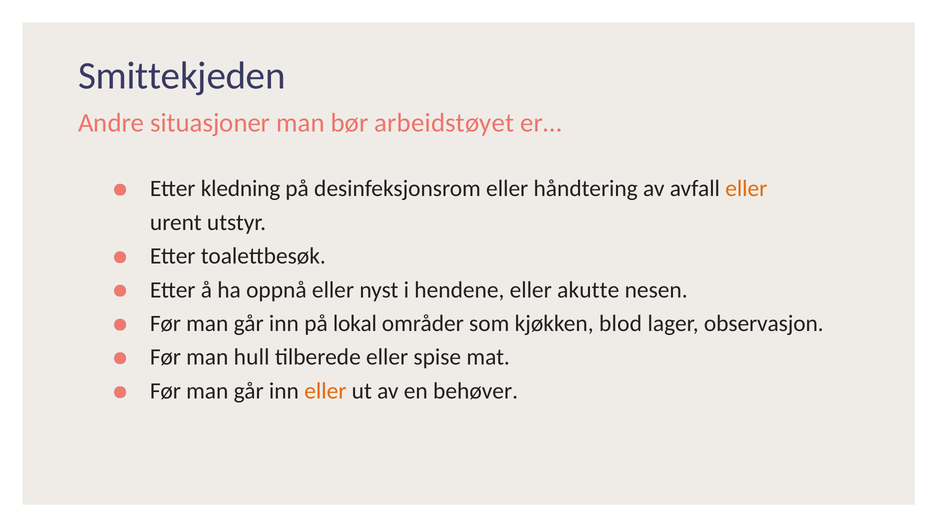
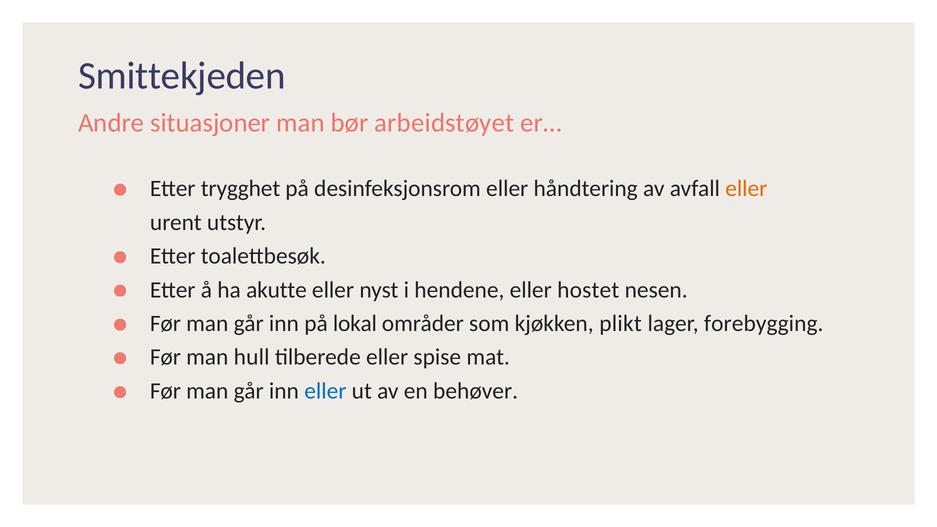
kledning: kledning -> trygghet
oppnå: oppnå -> akutte
akutte: akutte -> hostet
blod: blod -> plikt
observasjon: observasjon -> forebygging
eller at (325, 391) colour: orange -> blue
